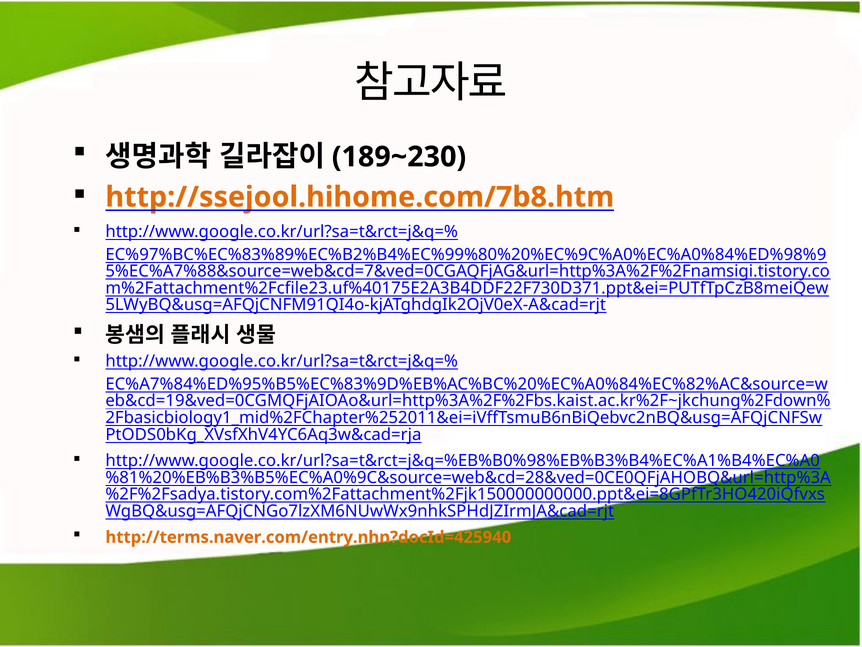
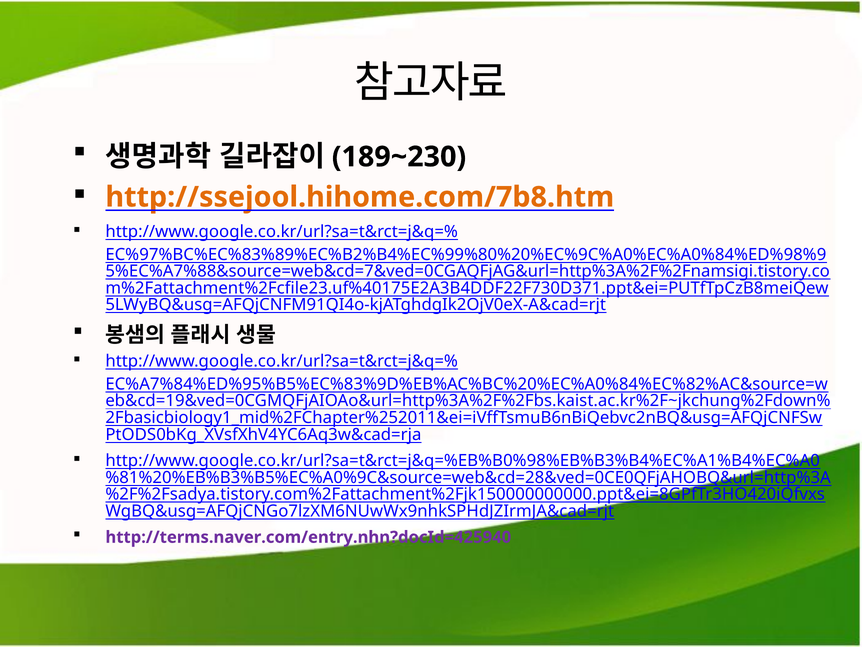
http://terms.naver.com/entry.nhn?docId=425940 colour: orange -> purple
